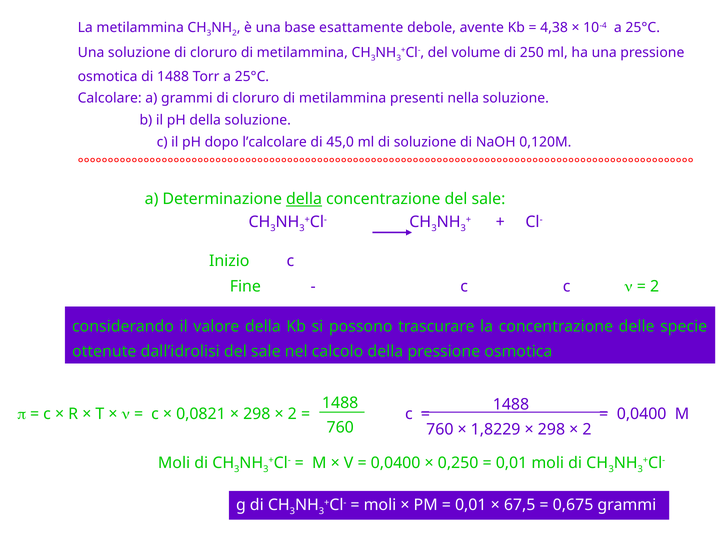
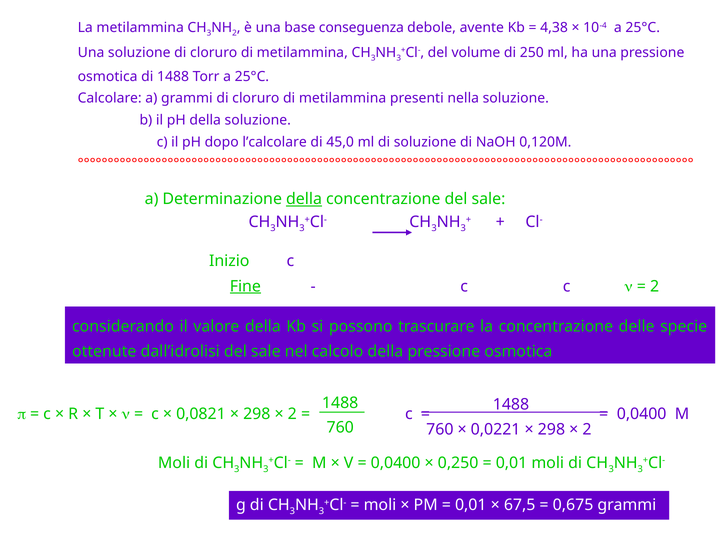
esattamente: esattamente -> conseguenza
Fine underline: none -> present
1,8229: 1,8229 -> 0,0221
